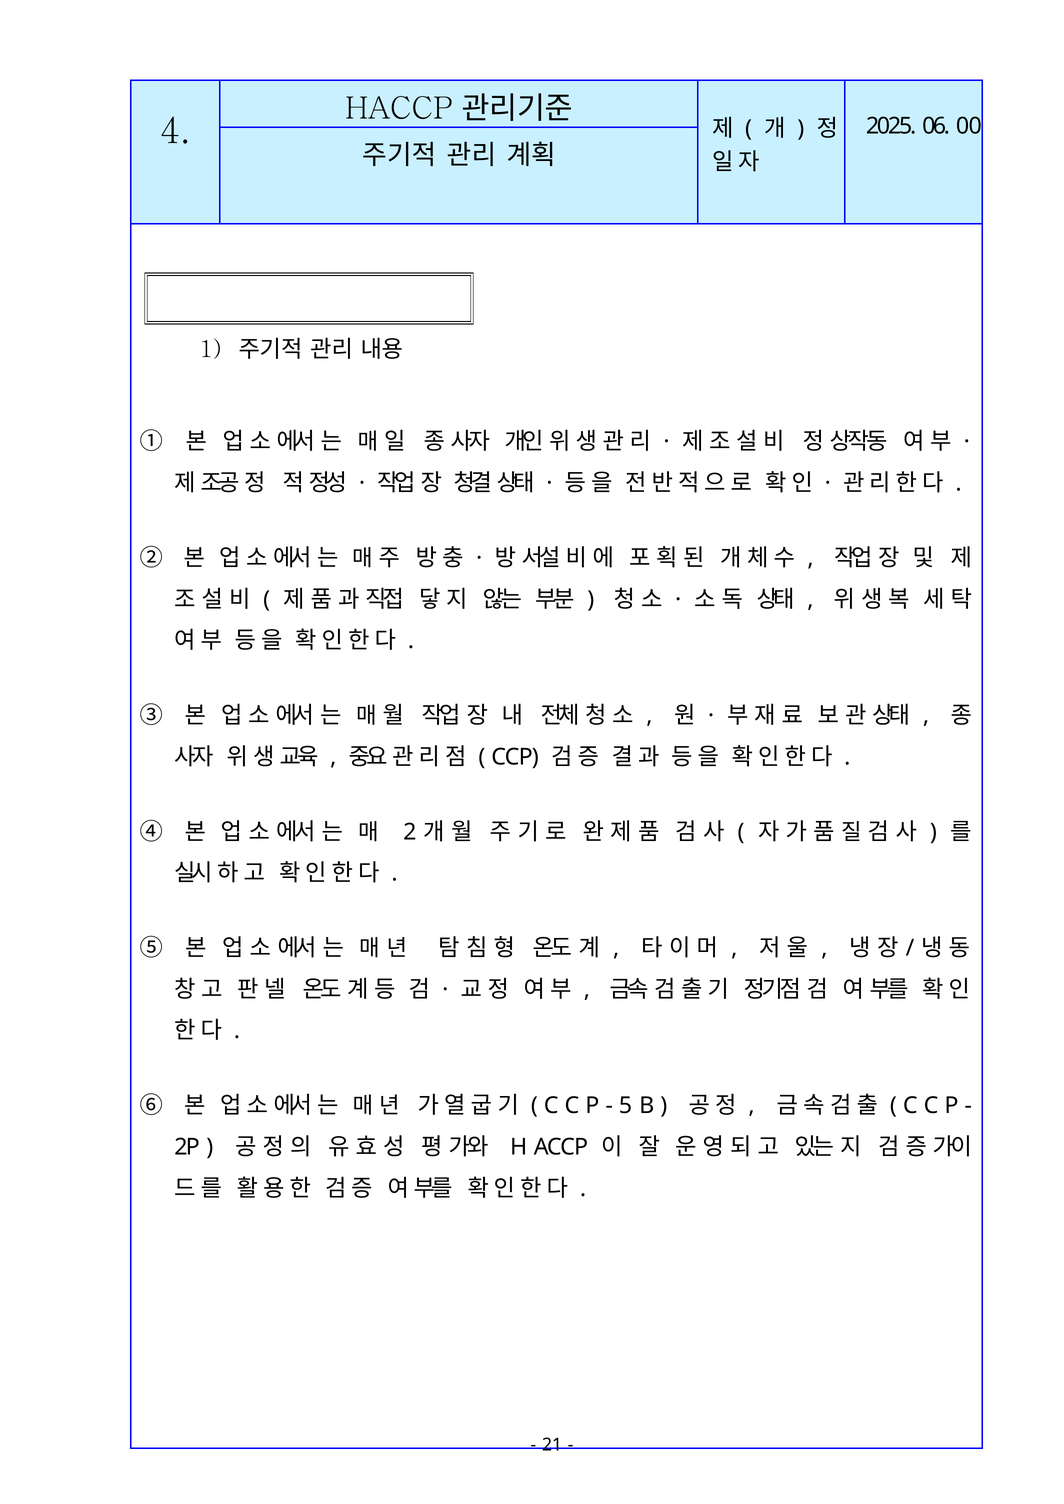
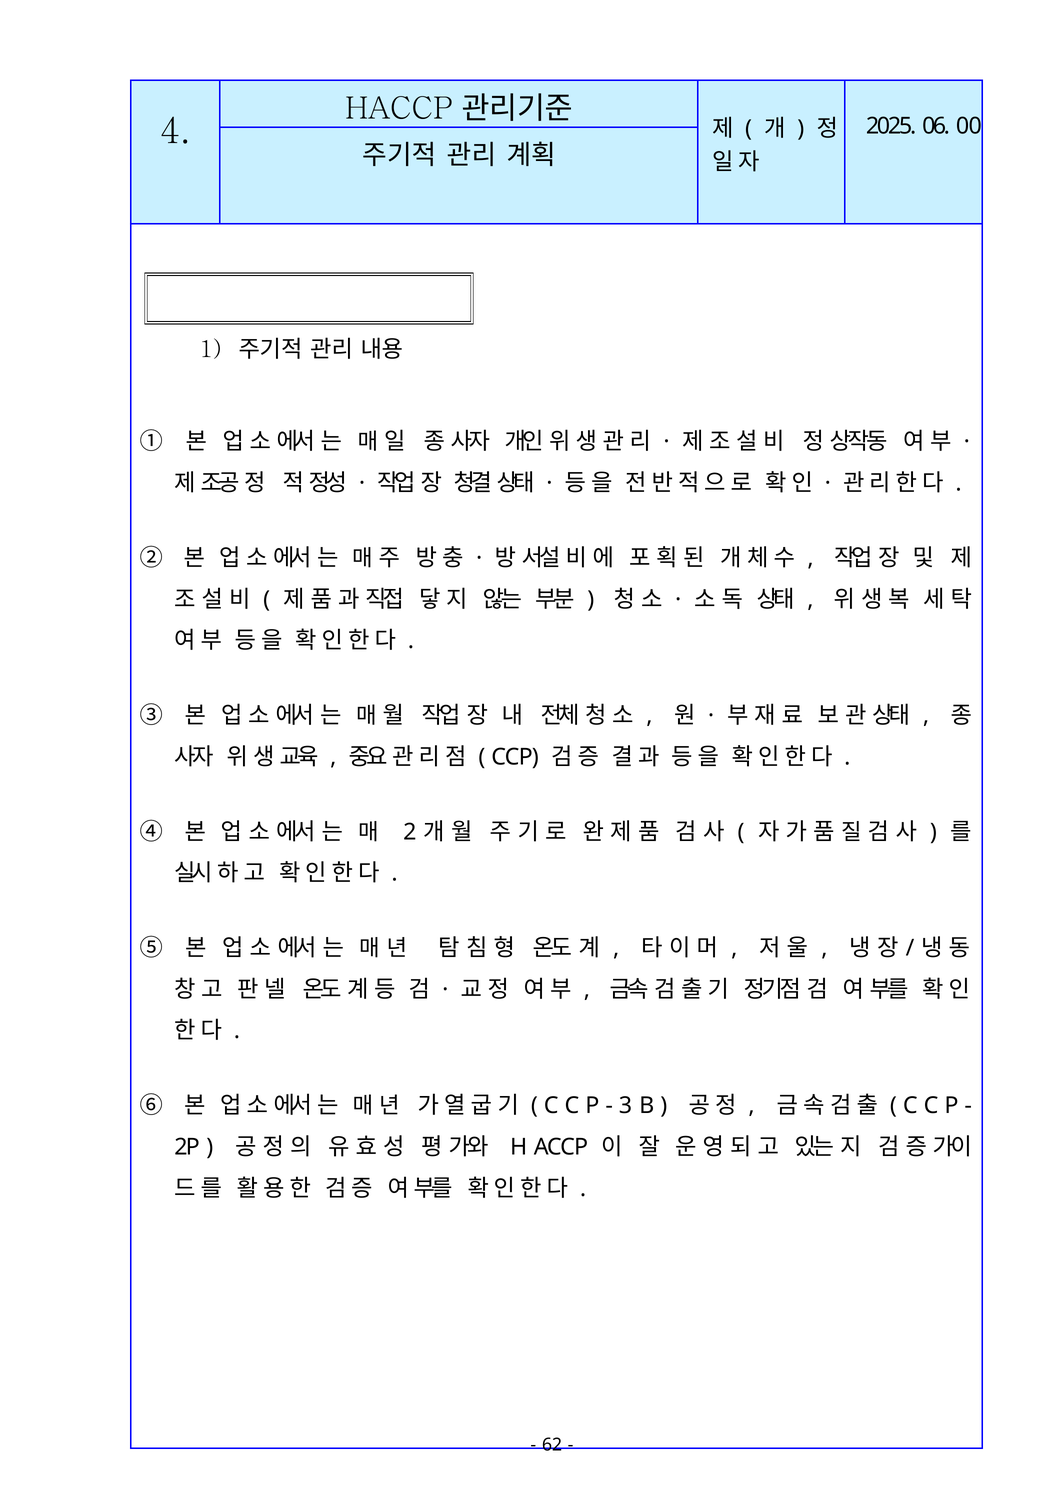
5: 5 -> 3
21: 21 -> 62
